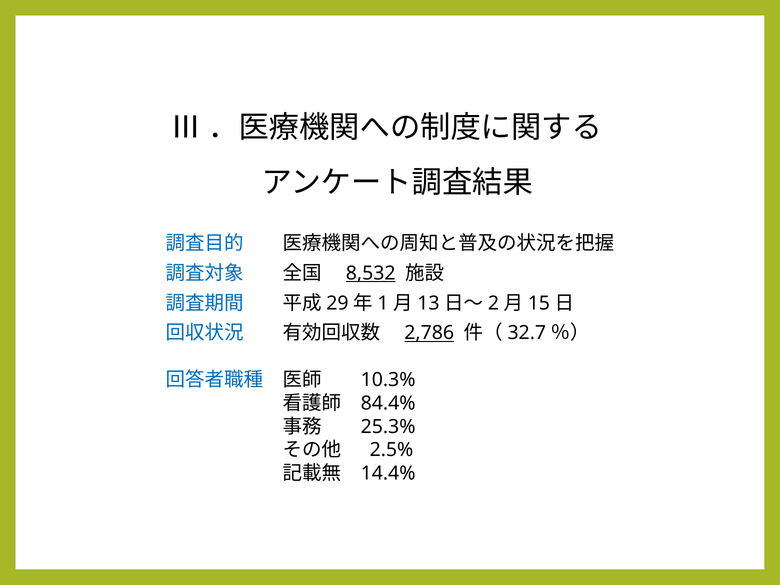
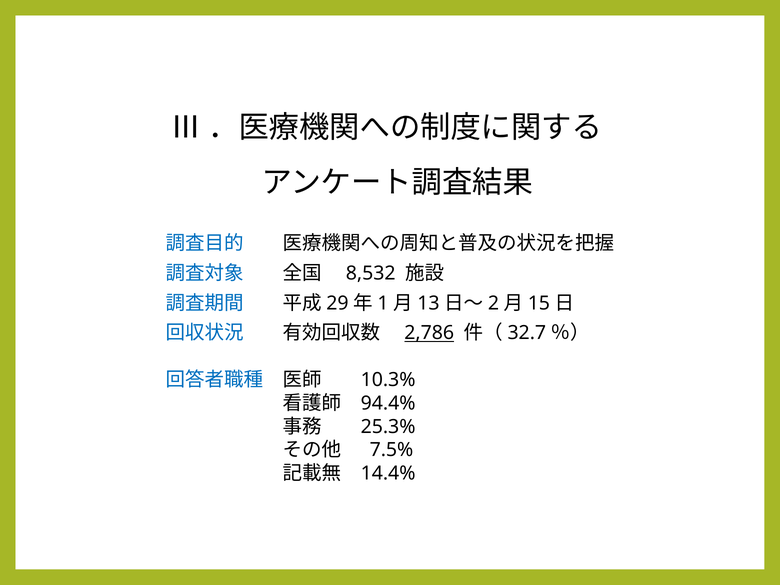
8,532 underline: present -> none
84.4%: 84.4% -> 94.4%
2.5%: 2.5% -> 7.5%
